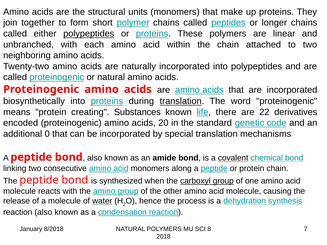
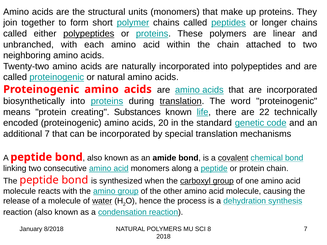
derivatives: derivatives -> technically
additional 0: 0 -> 7
